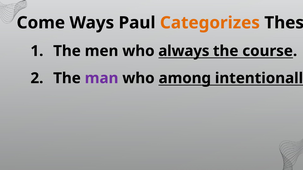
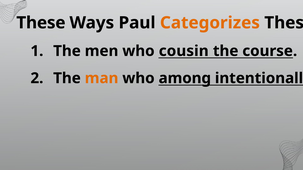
Come at (41, 23): Come -> These
always: always -> cousin
man colour: purple -> orange
